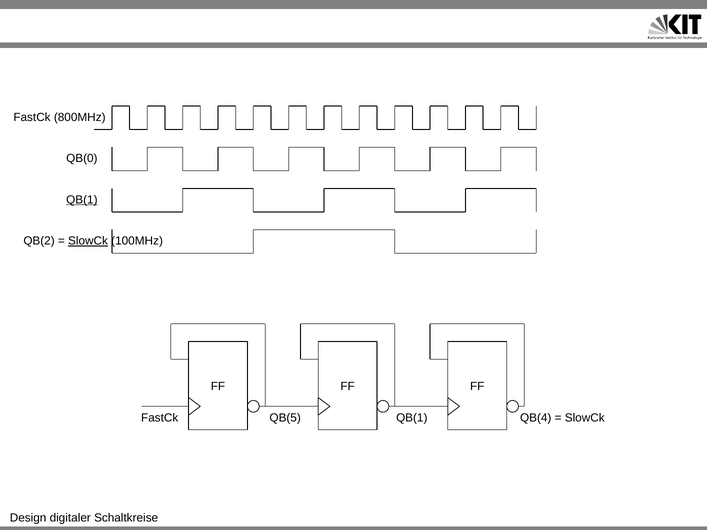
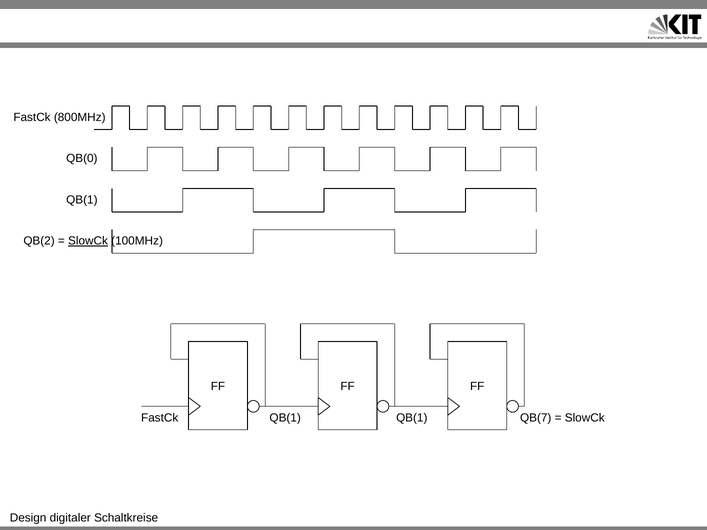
QB(1 at (82, 200) underline: present -> none
QB(5 at (285, 418): QB(5 -> QB(1
QB(4: QB(4 -> QB(7
